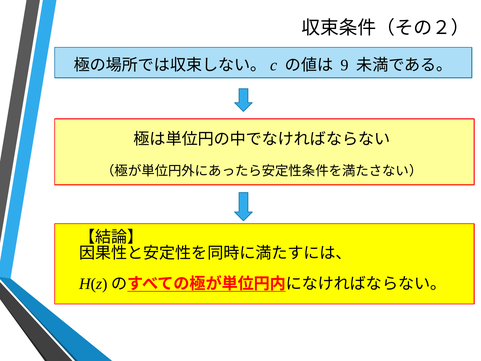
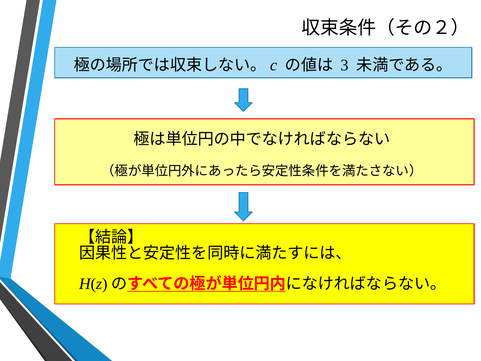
9: 9 -> 3
